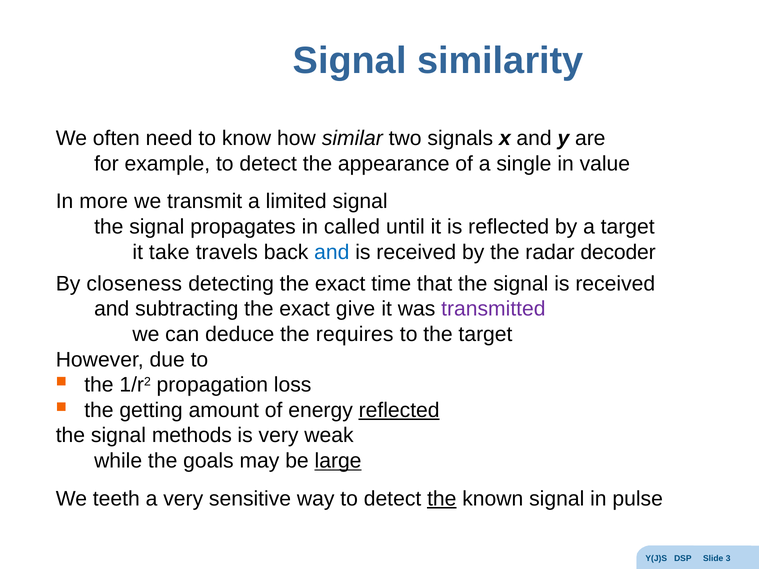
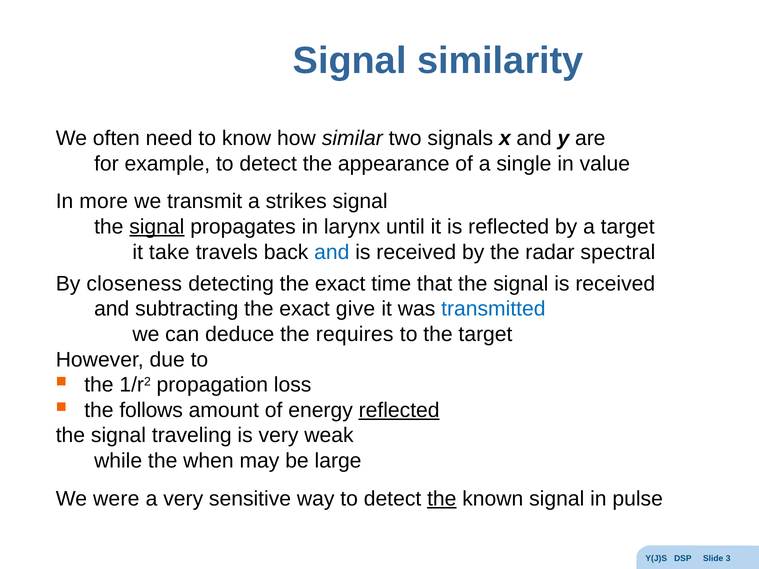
limited: limited -> strikes
signal at (157, 227) underline: none -> present
called: called -> larynx
decoder: decoder -> spectral
transmitted colour: purple -> blue
getting: getting -> follows
methods: methods -> traveling
goals: goals -> when
large underline: present -> none
teeth: teeth -> were
